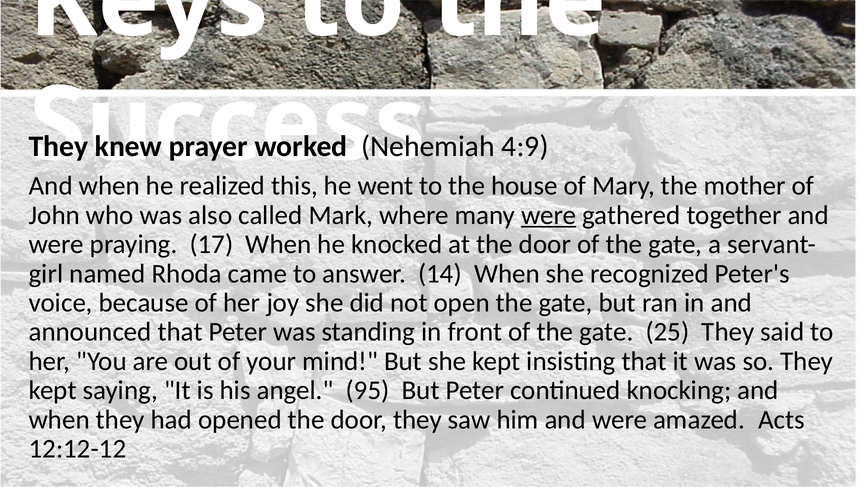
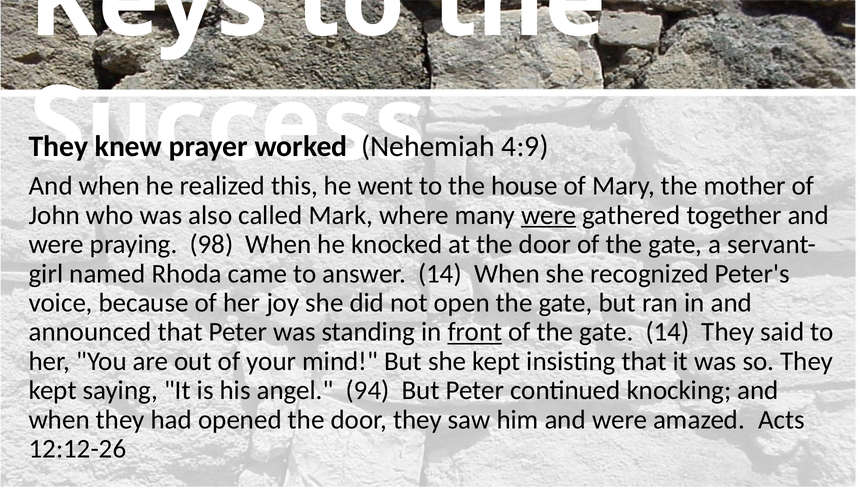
17: 17 -> 98
front underline: none -> present
gate 25: 25 -> 14
95: 95 -> 94
12:12-12: 12:12-12 -> 12:12-26
